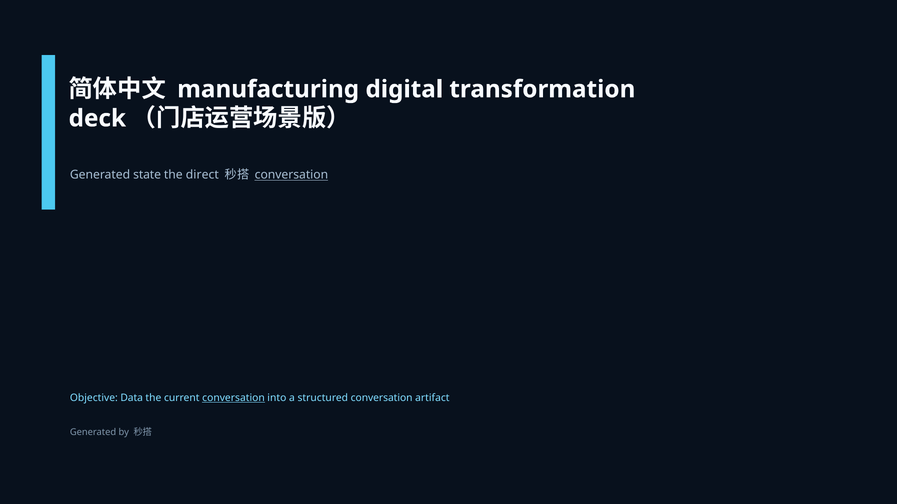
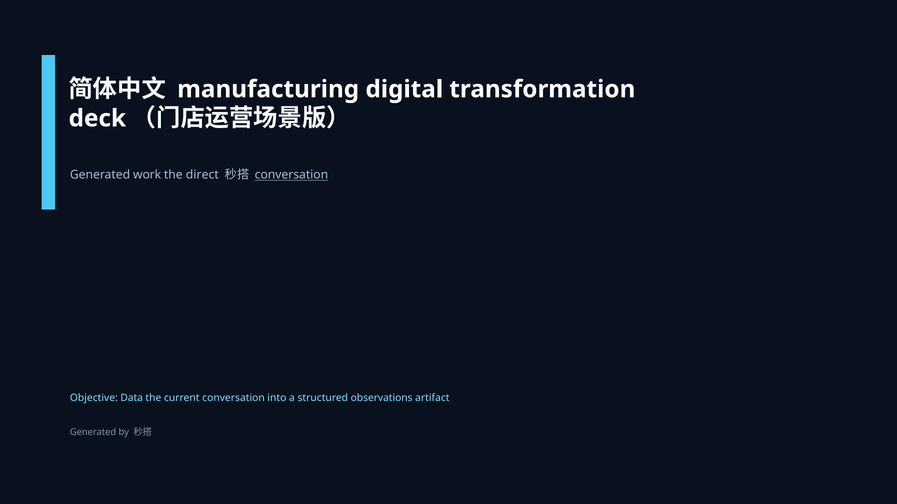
state: state -> work
conversation at (233, 398) underline: present -> none
structured conversation: conversation -> observations
